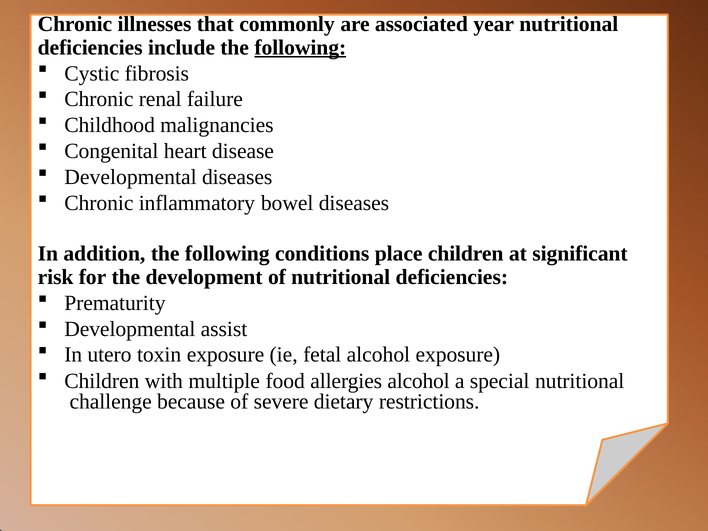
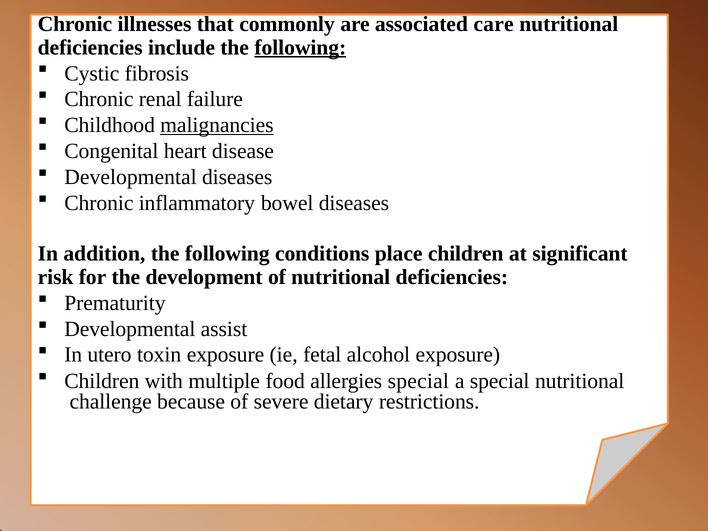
year: year -> care
malignancies underline: none -> present
allergies alcohol: alcohol -> special
